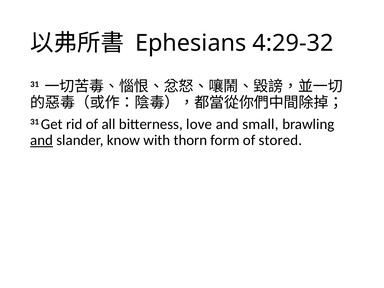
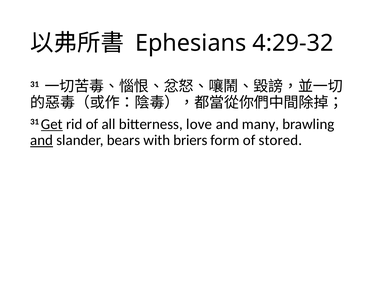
Get underline: none -> present
small: small -> many
know: know -> bears
thorn: thorn -> briers
